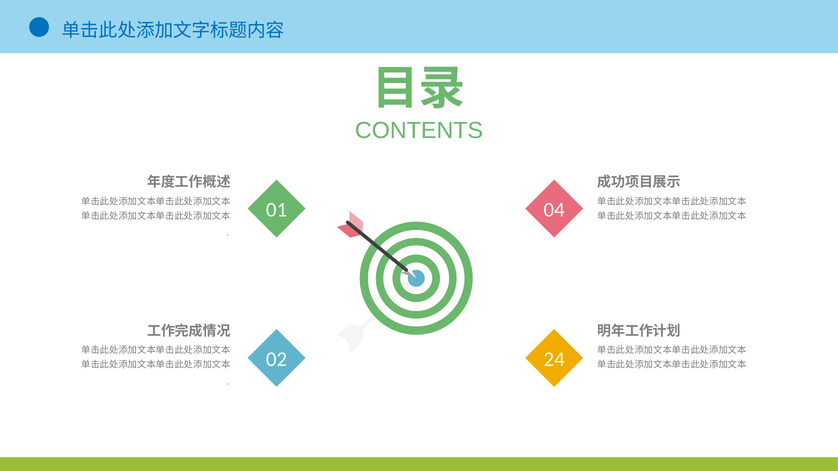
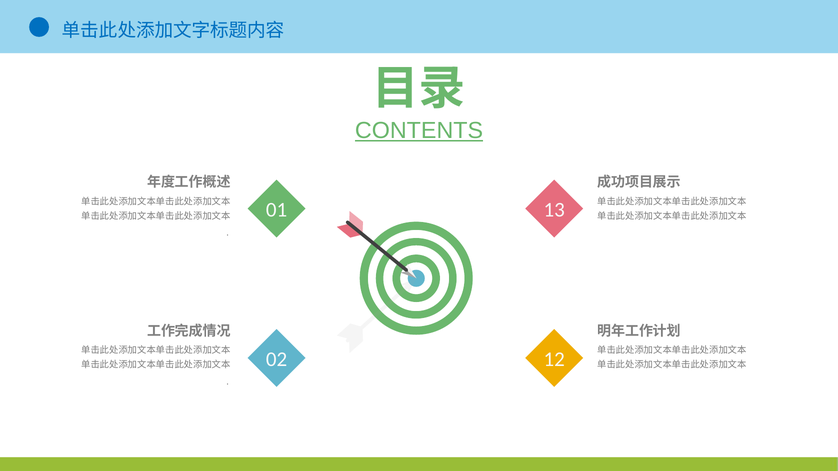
CONTENTS underline: none -> present
04: 04 -> 13
24: 24 -> 12
